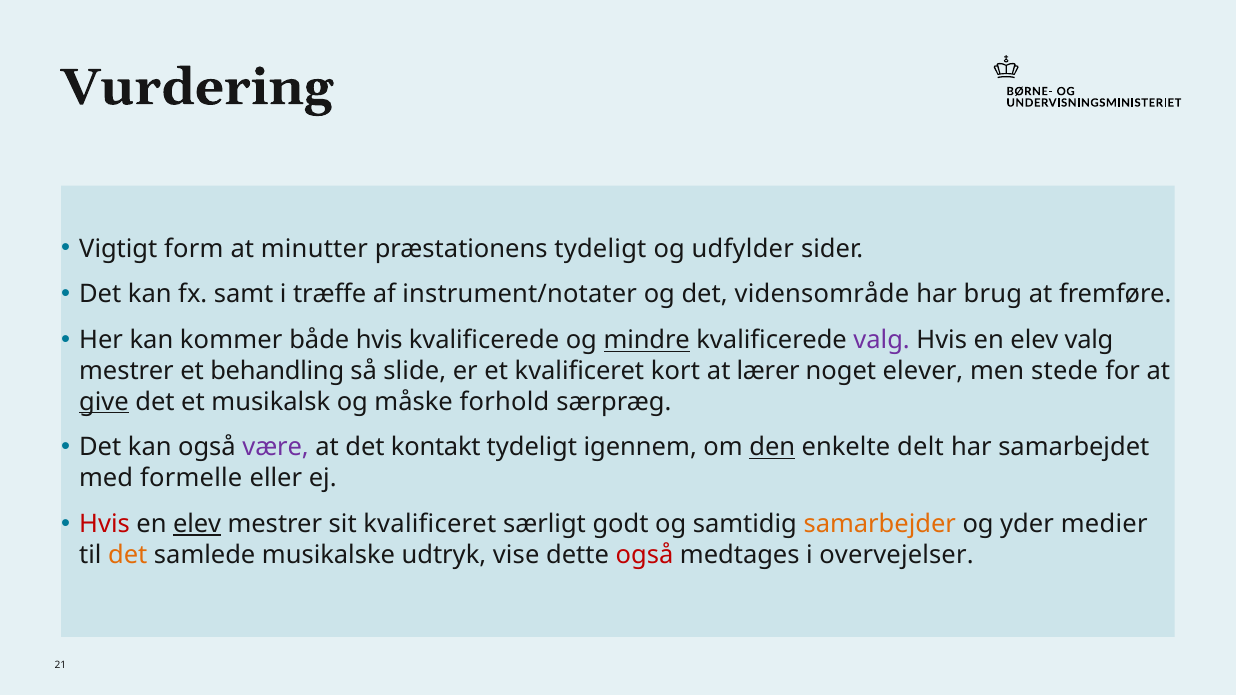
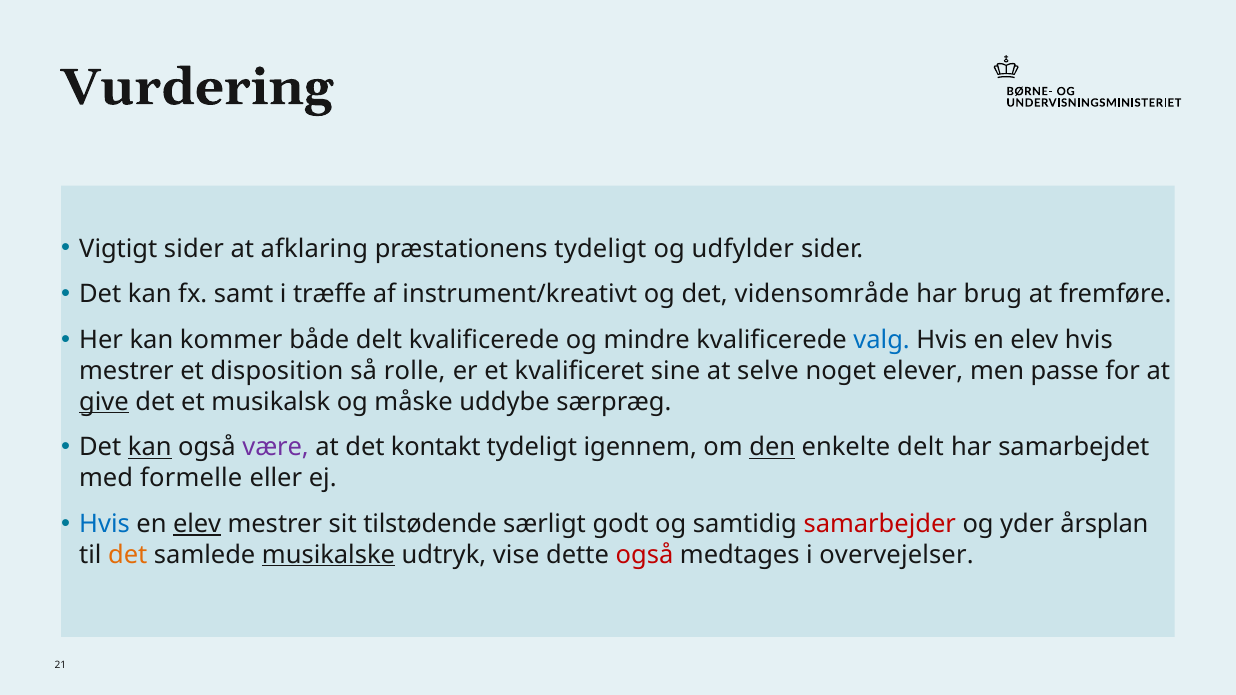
Vigtigt form: form -> sider
minutter: minutter -> afklaring
instrument/notater: instrument/notater -> instrument/kreativt
både hvis: hvis -> delt
mindre underline: present -> none
valg at (882, 341) colour: purple -> blue
elev valg: valg -> hvis
behandling: behandling -> disposition
slide: slide -> rolle
kort: kort -> sine
lærer: lærer -> selve
stede: stede -> passe
forhold: forhold -> uddybe
kan at (150, 448) underline: none -> present
Hvis at (104, 524) colour: red -> blue
sit kvalificeret: kvalificeret -> tilstødende
samarbejder colour: orange -> red
medier: medier -> årsplan
musikalske underline: none -> present
